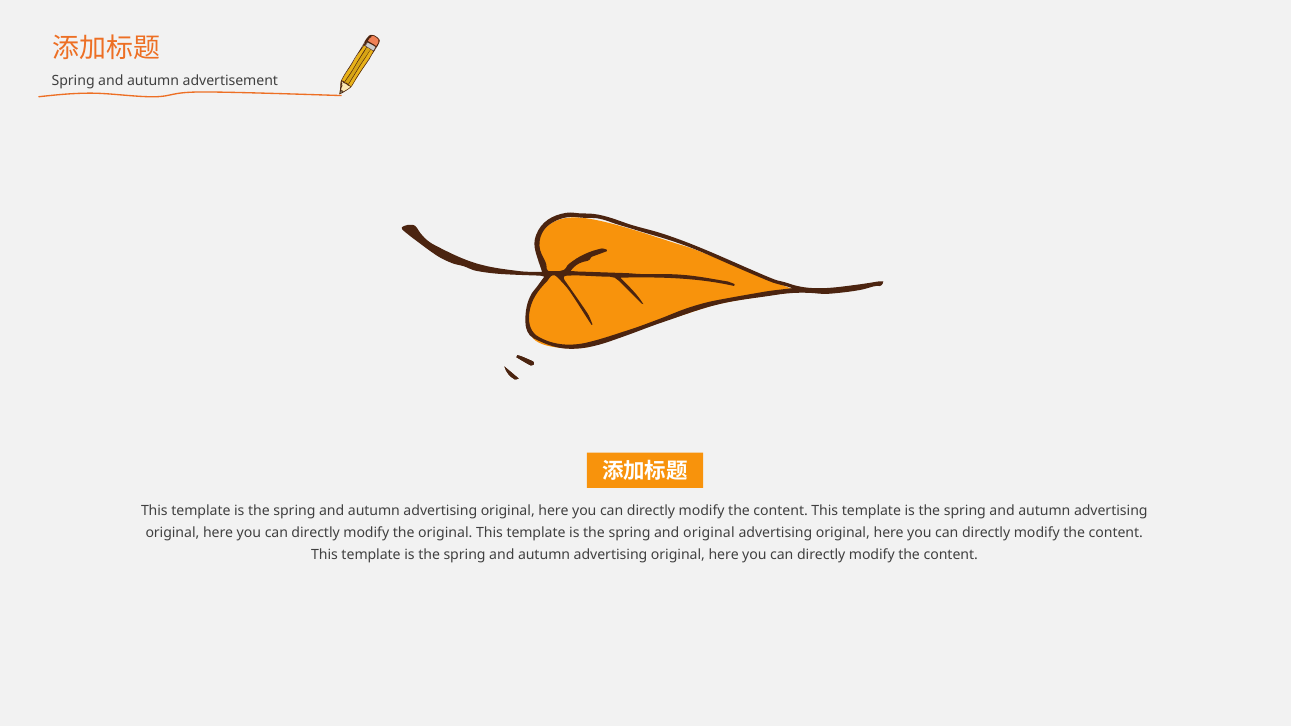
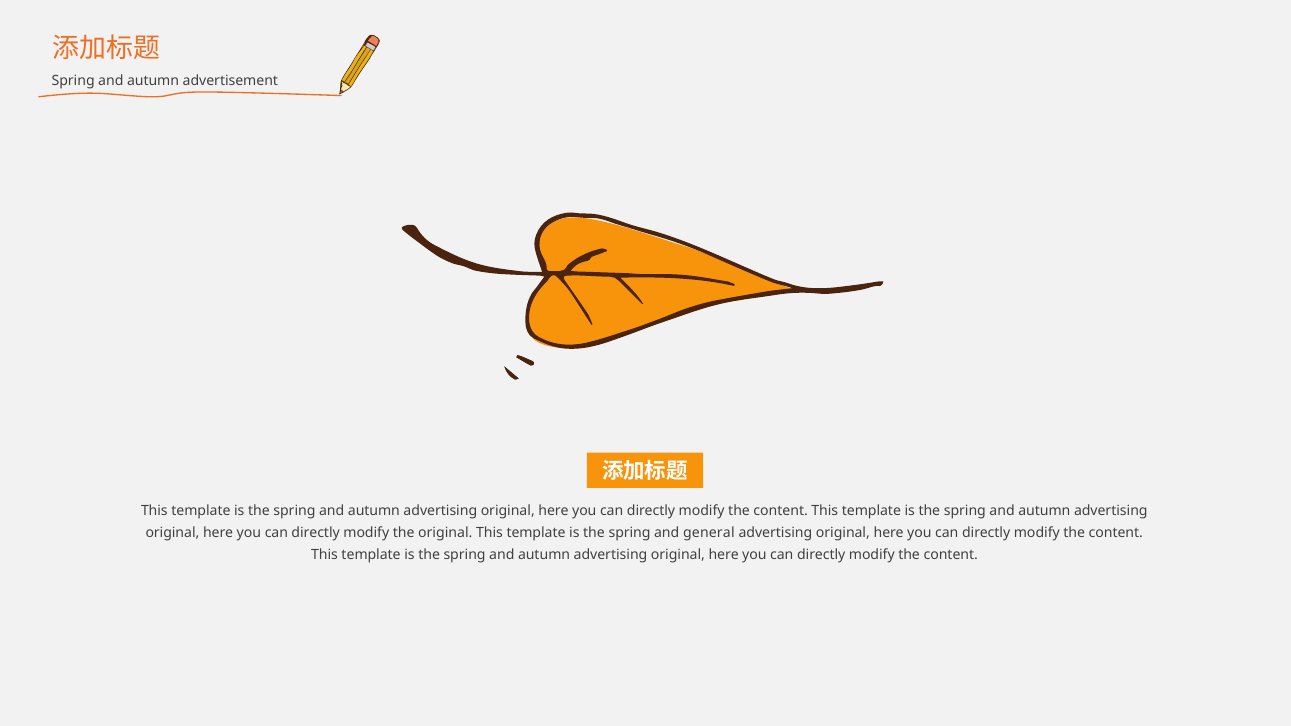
and original: original -> general
